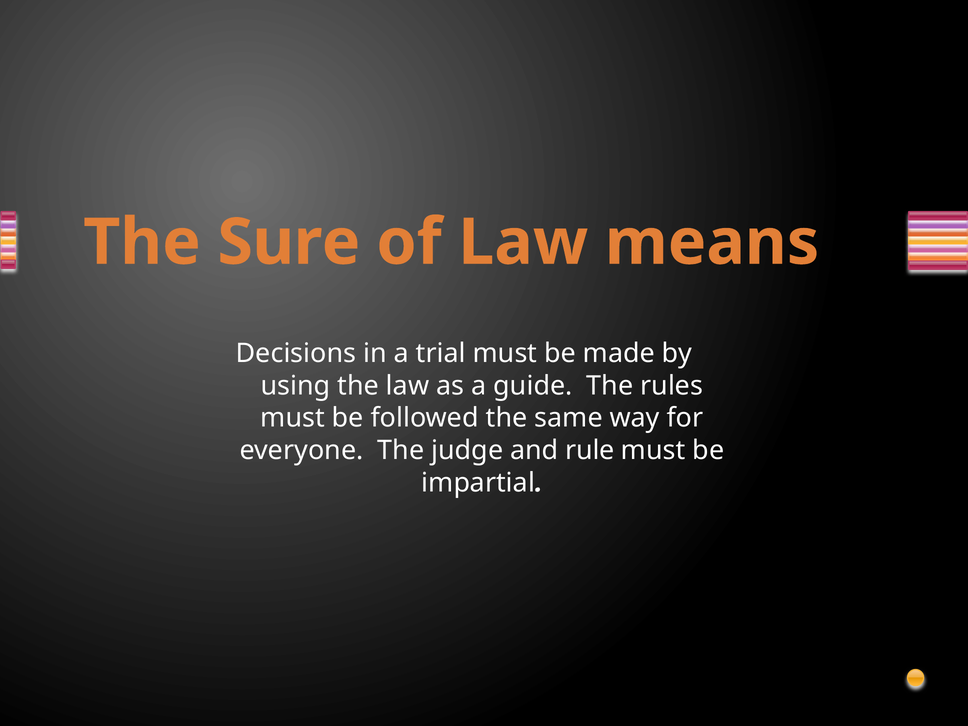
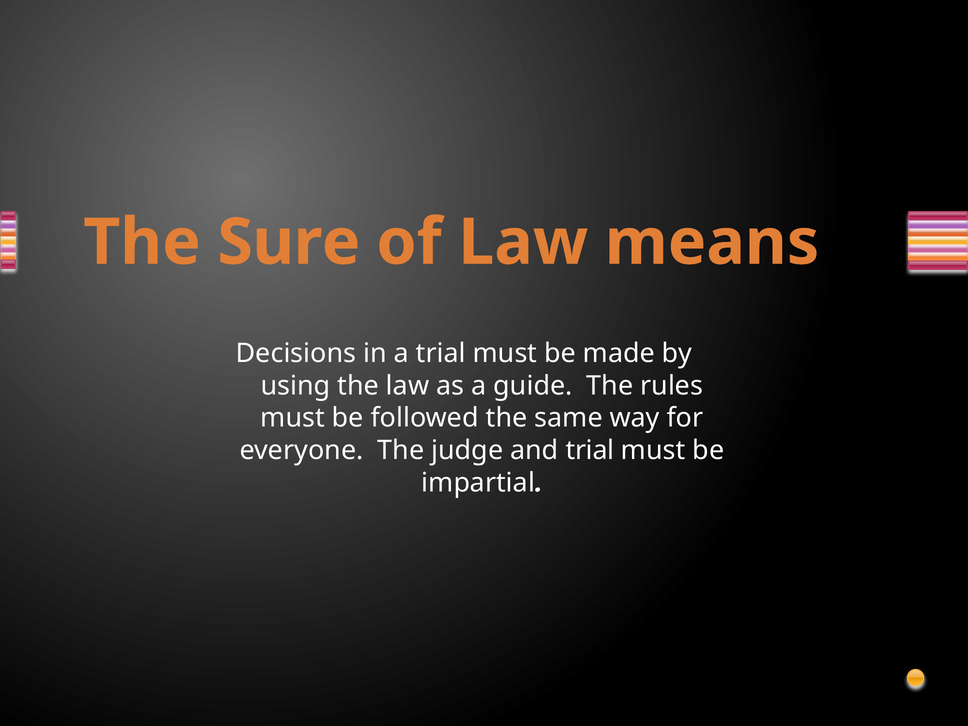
and rule: rule -> trial
